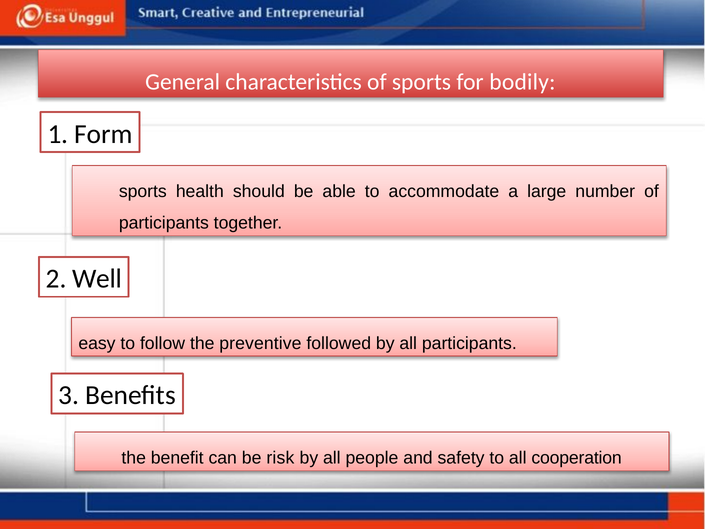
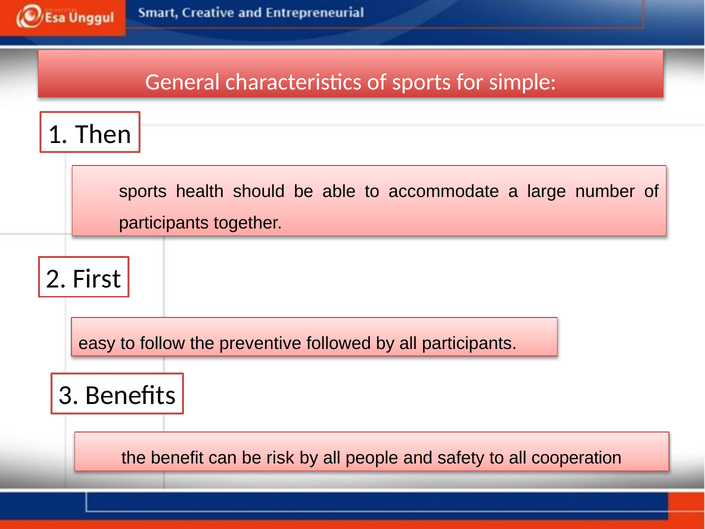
bodily: bodily -> simple
Form: Form -> Then
Well: Well -> First
